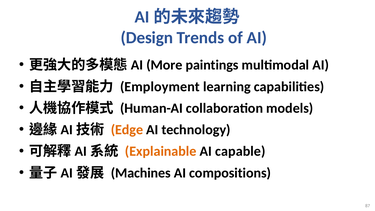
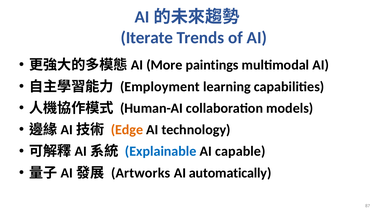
Design: Design -> Iterate
Explainable colour: orange -> blue
Machines: Machines -> Artworks
compositions: compositions -> automatically
